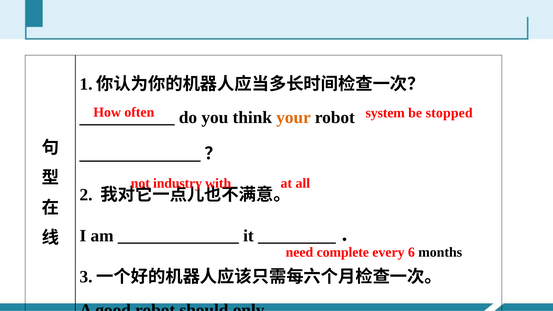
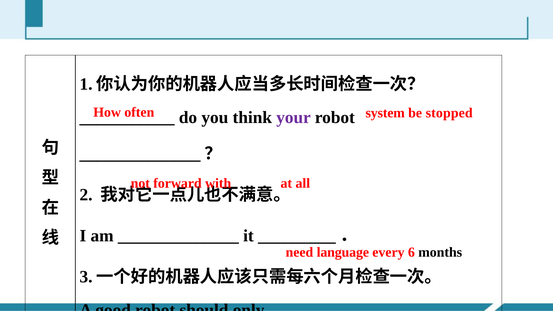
your colour: orange -> purple
industry: industry -> forward
complete: complete -> language
